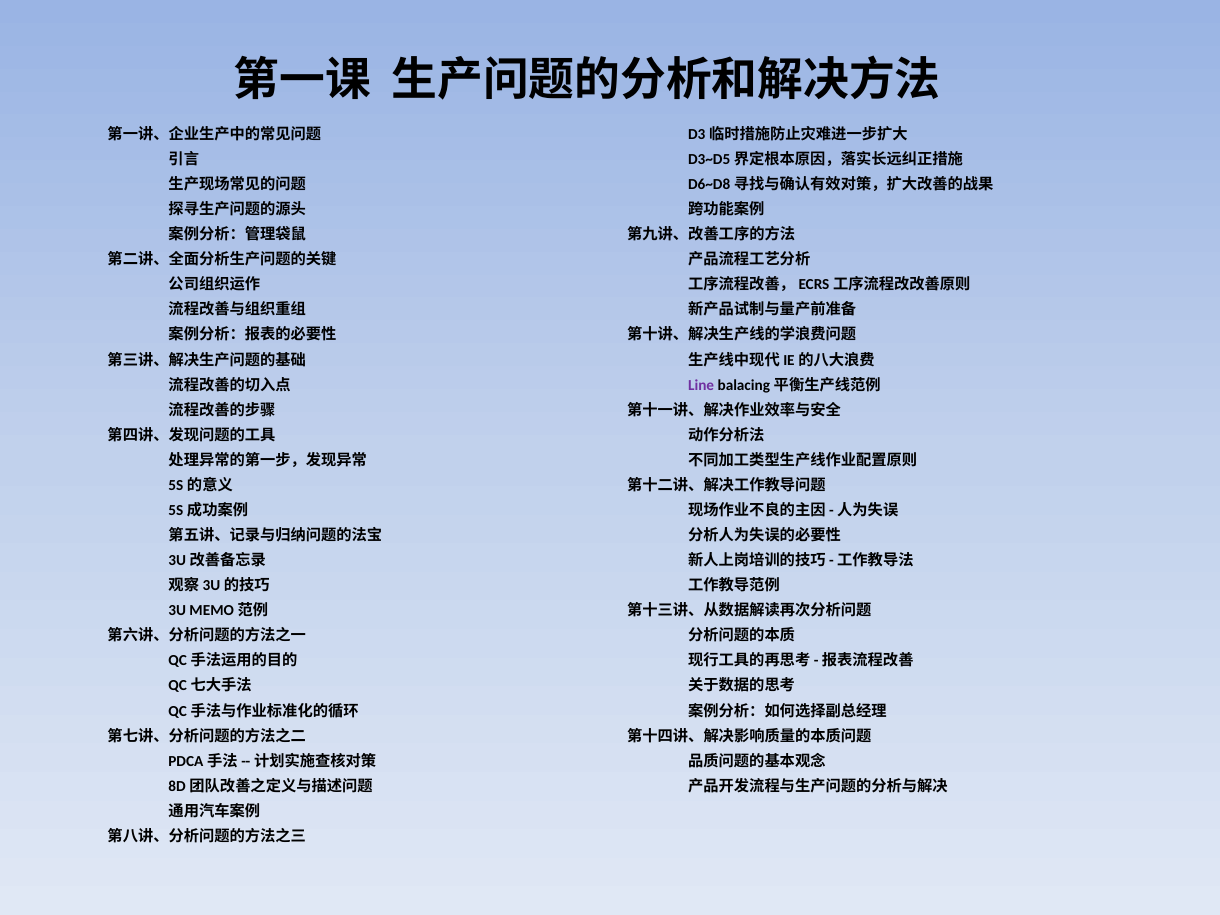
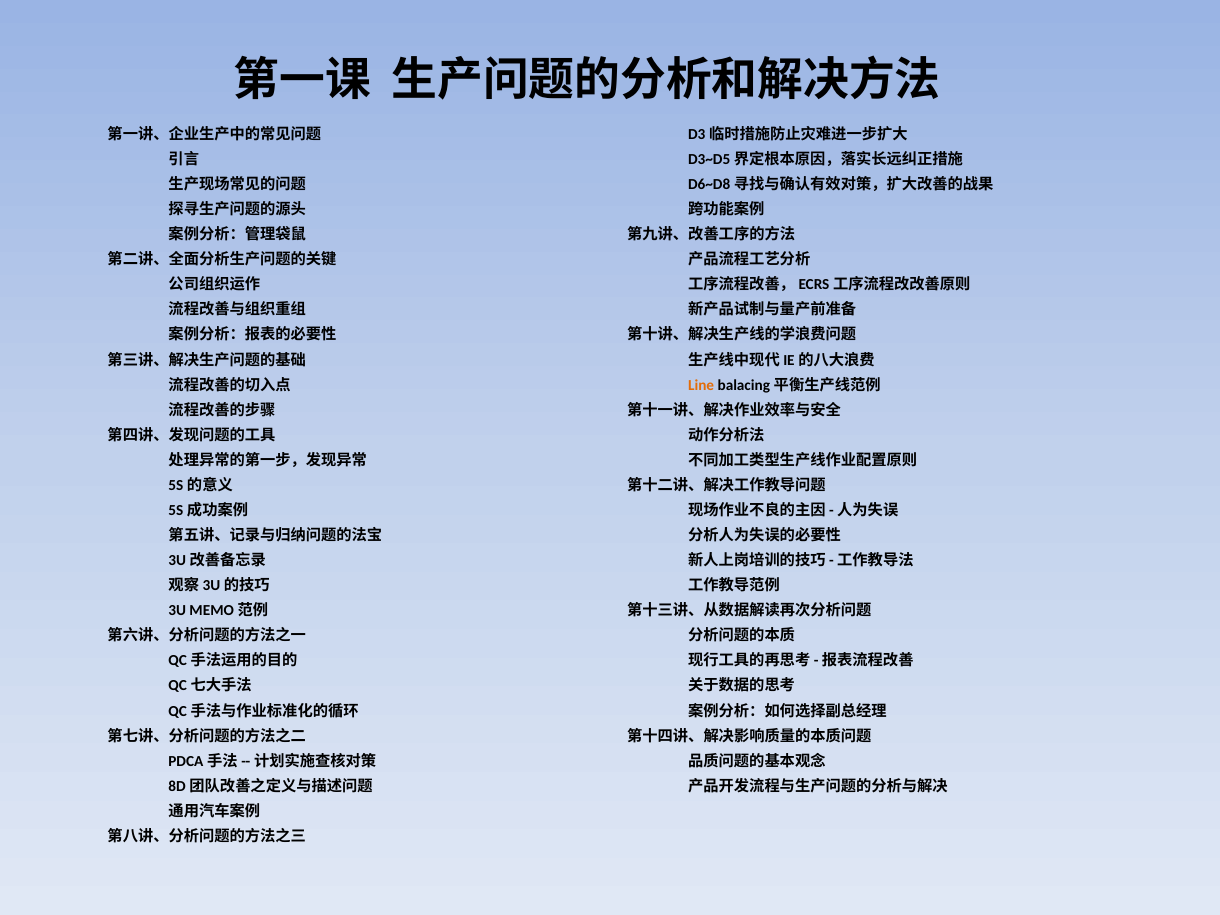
Line colour: purple -> orange
